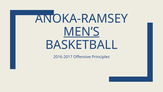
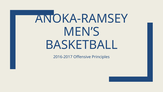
MEN’S underline: present -> none
